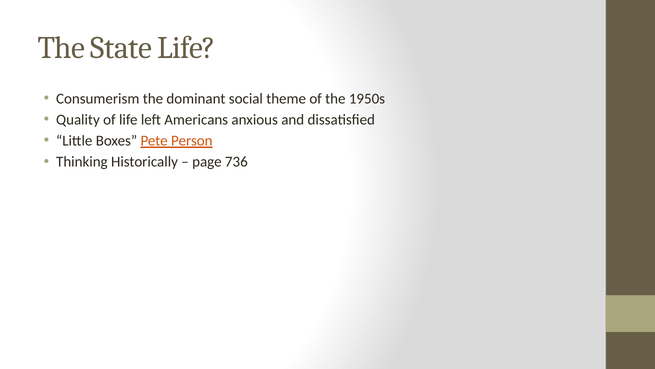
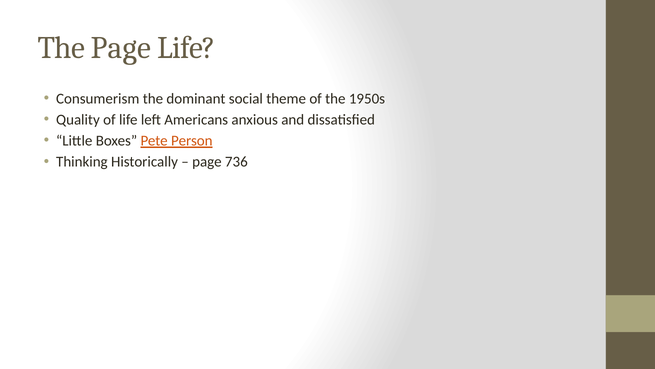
The State: State -> Page
